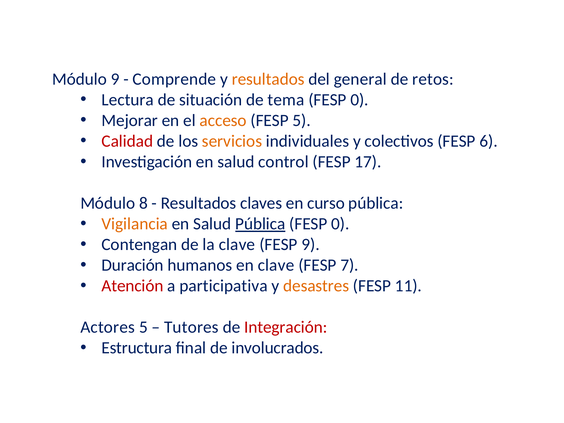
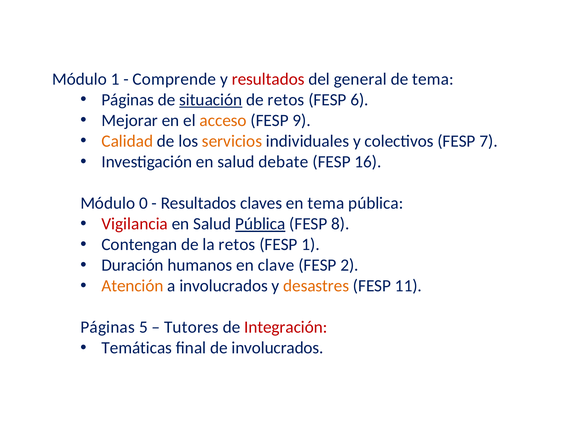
Módulo 9: 9 -> 1
resultados at (268, 79) colour: orange -> red
de retos: retos -> tema
Lectura at (128, 100): Lectura -> Páginas
situación underline: none -> present
de tema: tema -> retos
0 at (360, 100): 0 -> 6
FESP 5: 5 -> 9
Calidad colour: red -> orange
6: 6 -> 7
control: control -> debate
17: 17 -> 16
8: 8 -> 0
en curso: curso -> tema
Vigilancia colour: orange -> red
0 at (340, 224): 0 -> 8
la clave: clave -> retos
FESP 9: 9 -> 1
7: 7 -> 2
Atención colour: red -> orange
a participativa: participativa -> involucrados
Actores at (108, 327): Actores -> Páginas
Estructura: Estructura -> Temáticas
